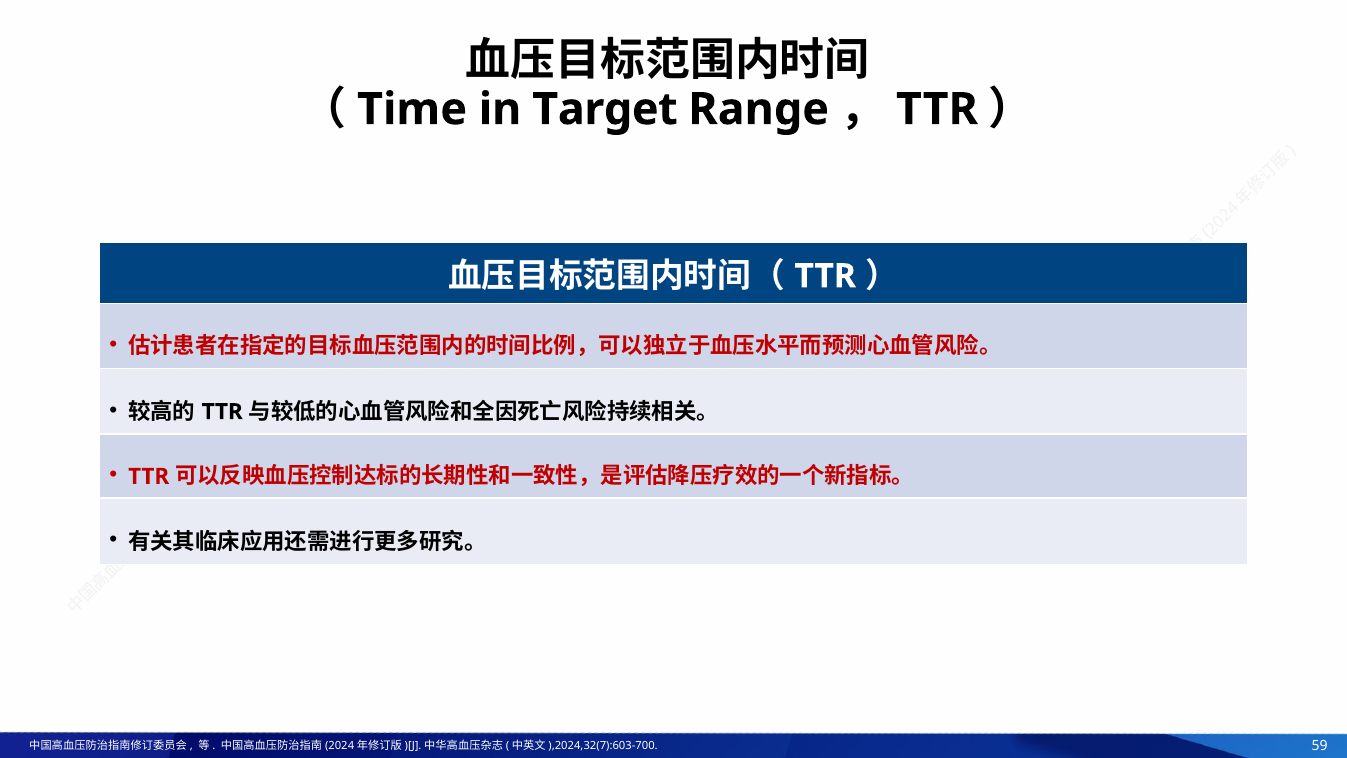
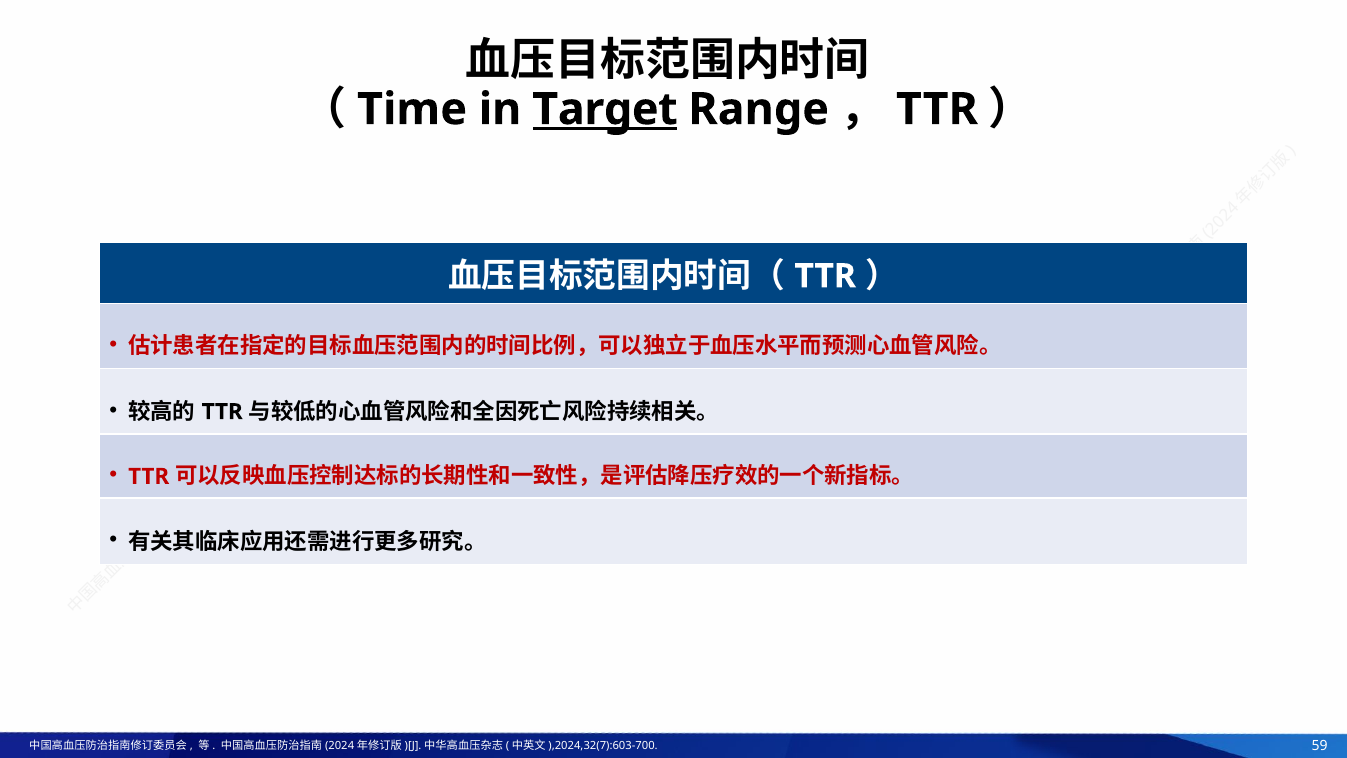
Target underline: none -> present
